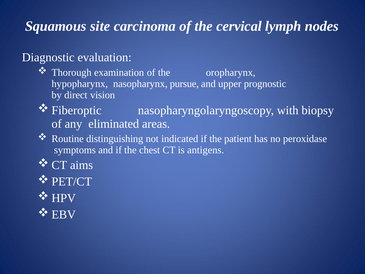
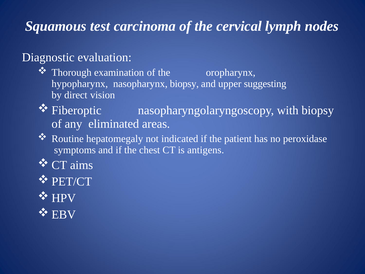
site: site -> test
nasopharynx pursue: pursue -> biopsy
prognostic: prognostic -> suggesting
distinguishing: distinguishing -> hepatomegaly
